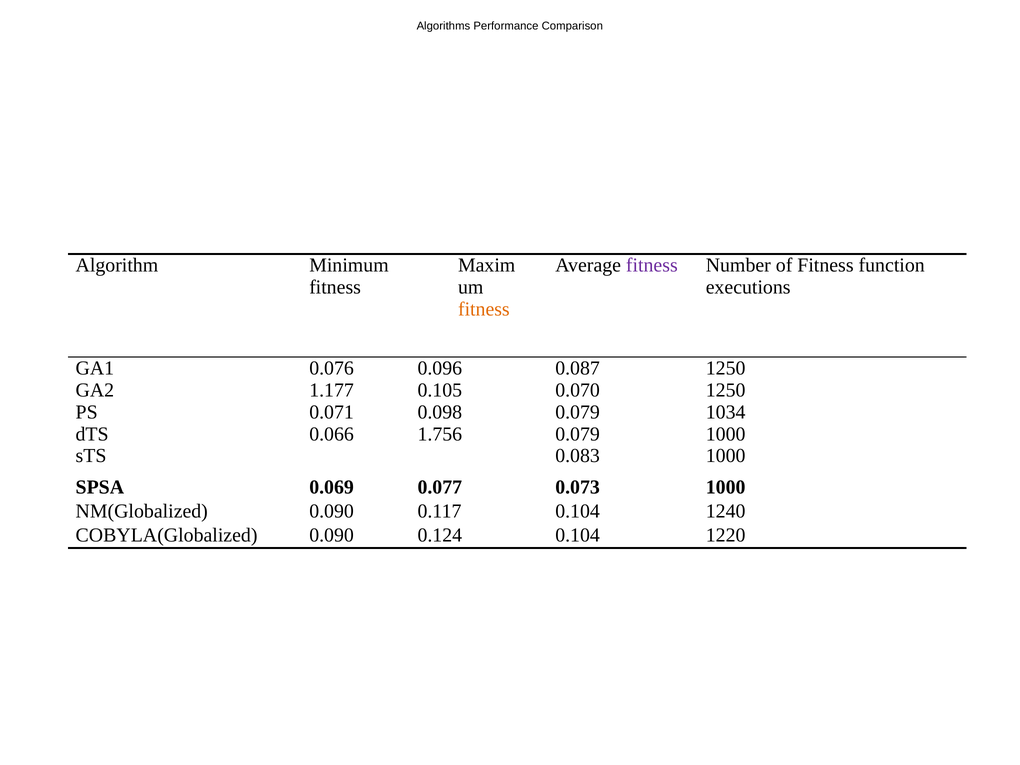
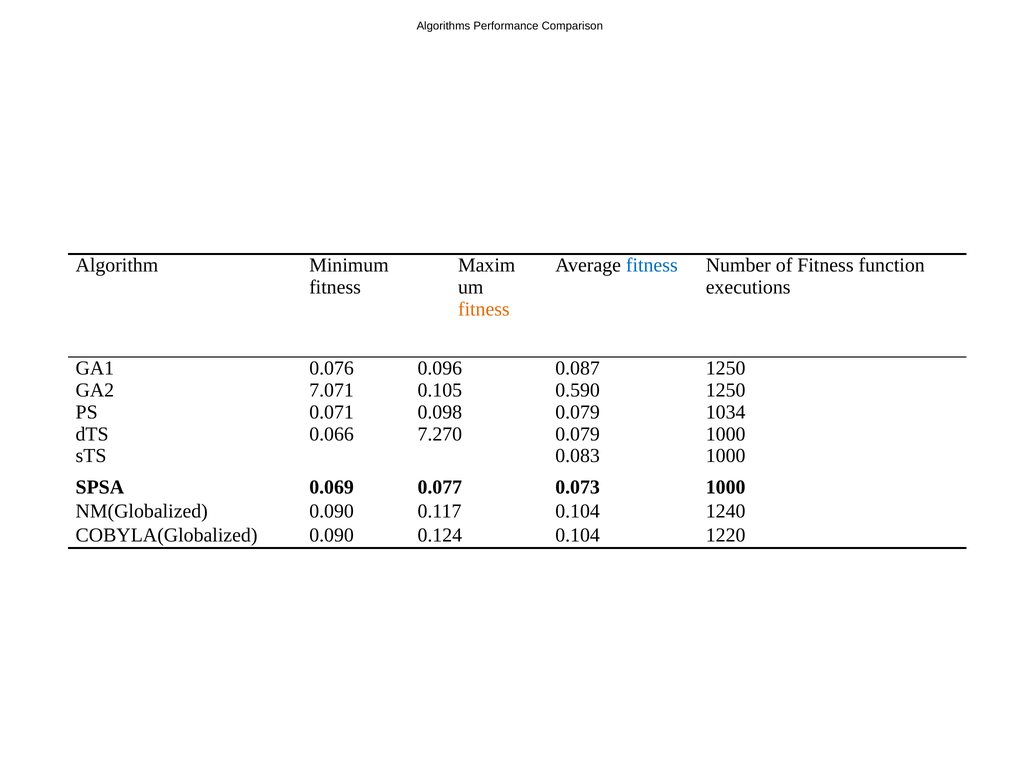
fitness at (652, 265) colour: purple -> blue
1.177: 1.177 -> 7.071
0.070: 0.070 -> 0.590
1.756: 1.756 -> 7.270
